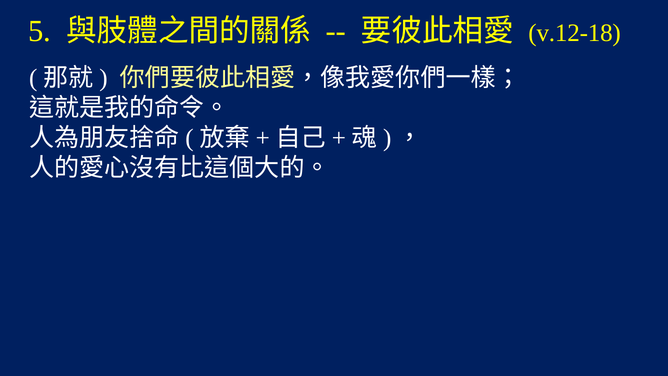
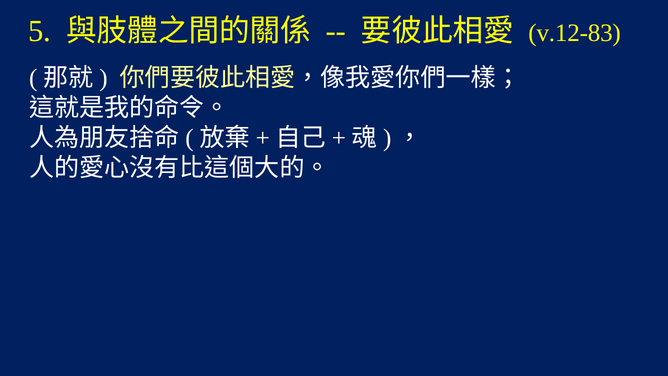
v.12-18: v.12-18 -> v.12-83
